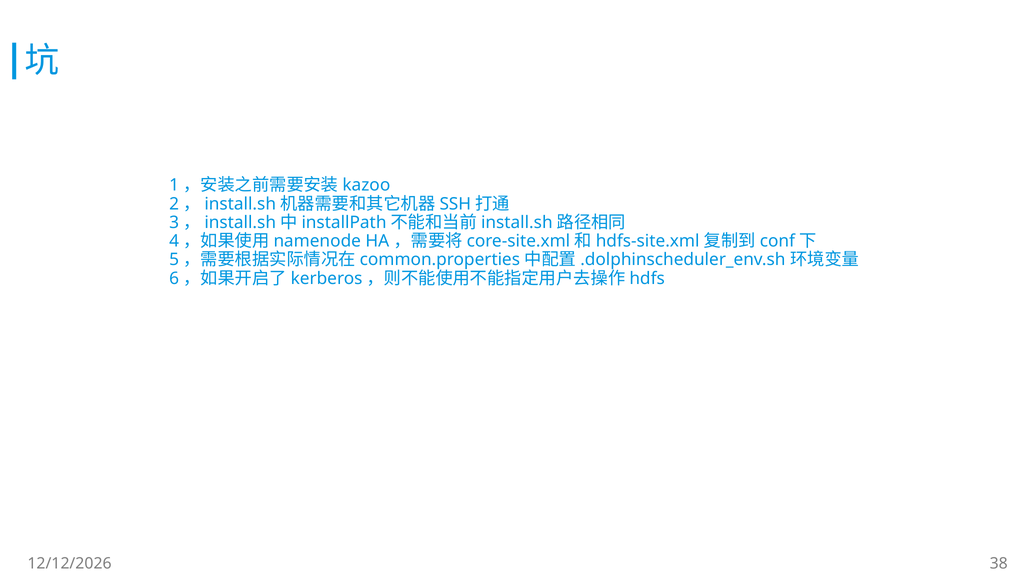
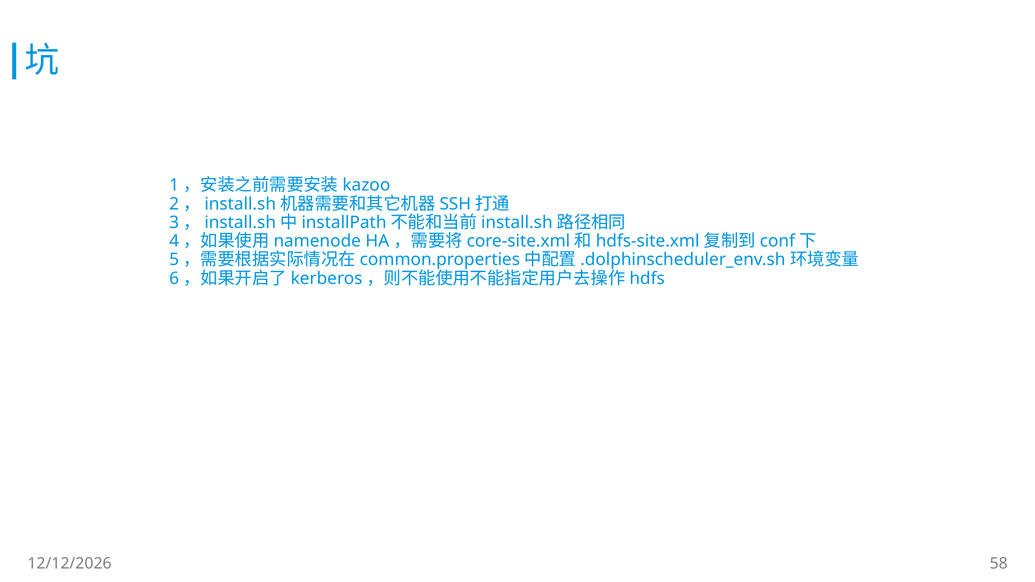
38: 38 -> 58
